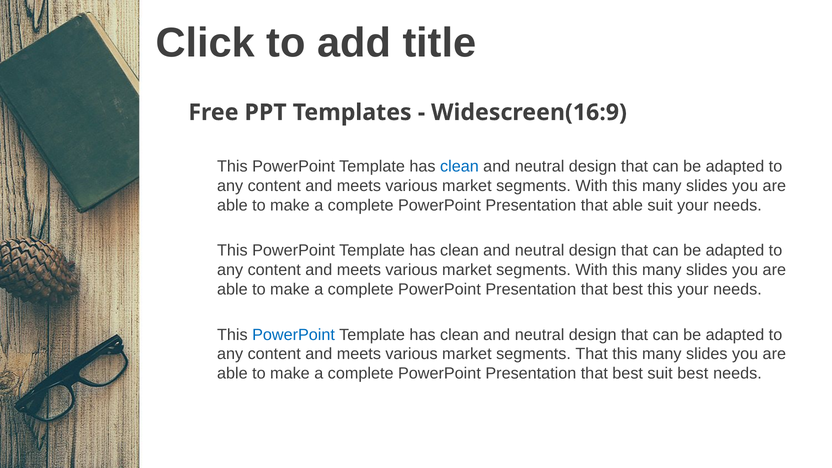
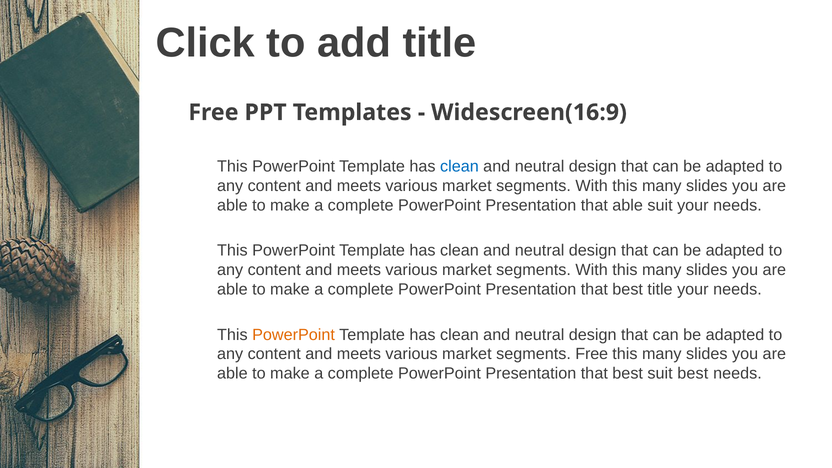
best this: this -> title
PowerPoint at (294, 335) colour: blue -> orange
segments That: That -> Free
